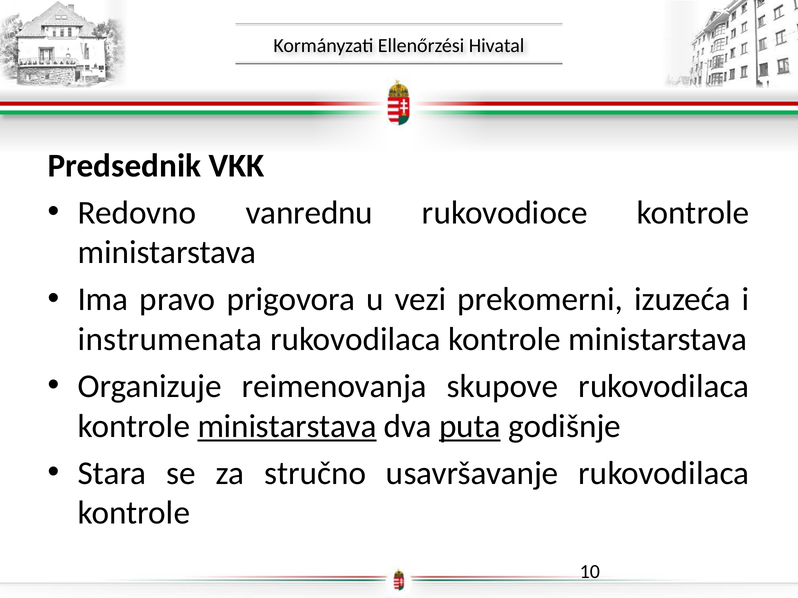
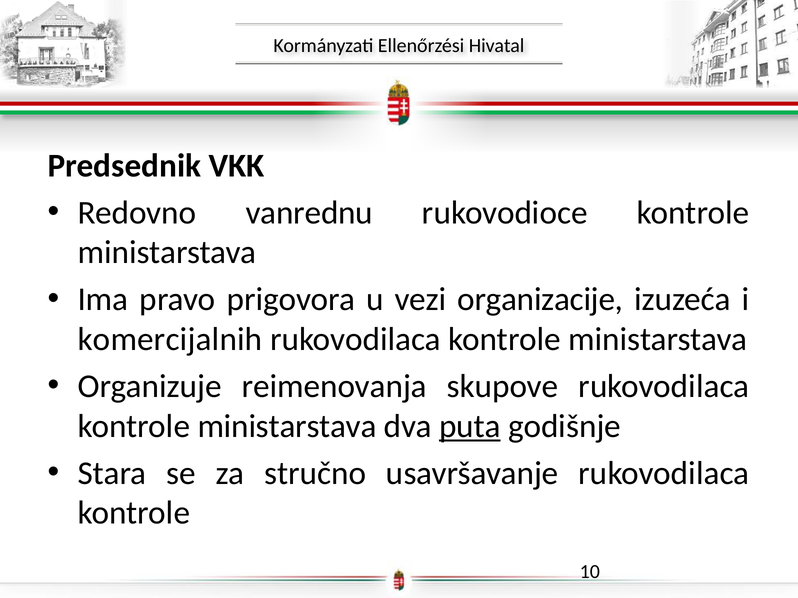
prekomerni: prekomerni -> organizacije
instrumenata: instrumenata -> komercijalnih
ministarstava at (287, 427) underline: present -> none
